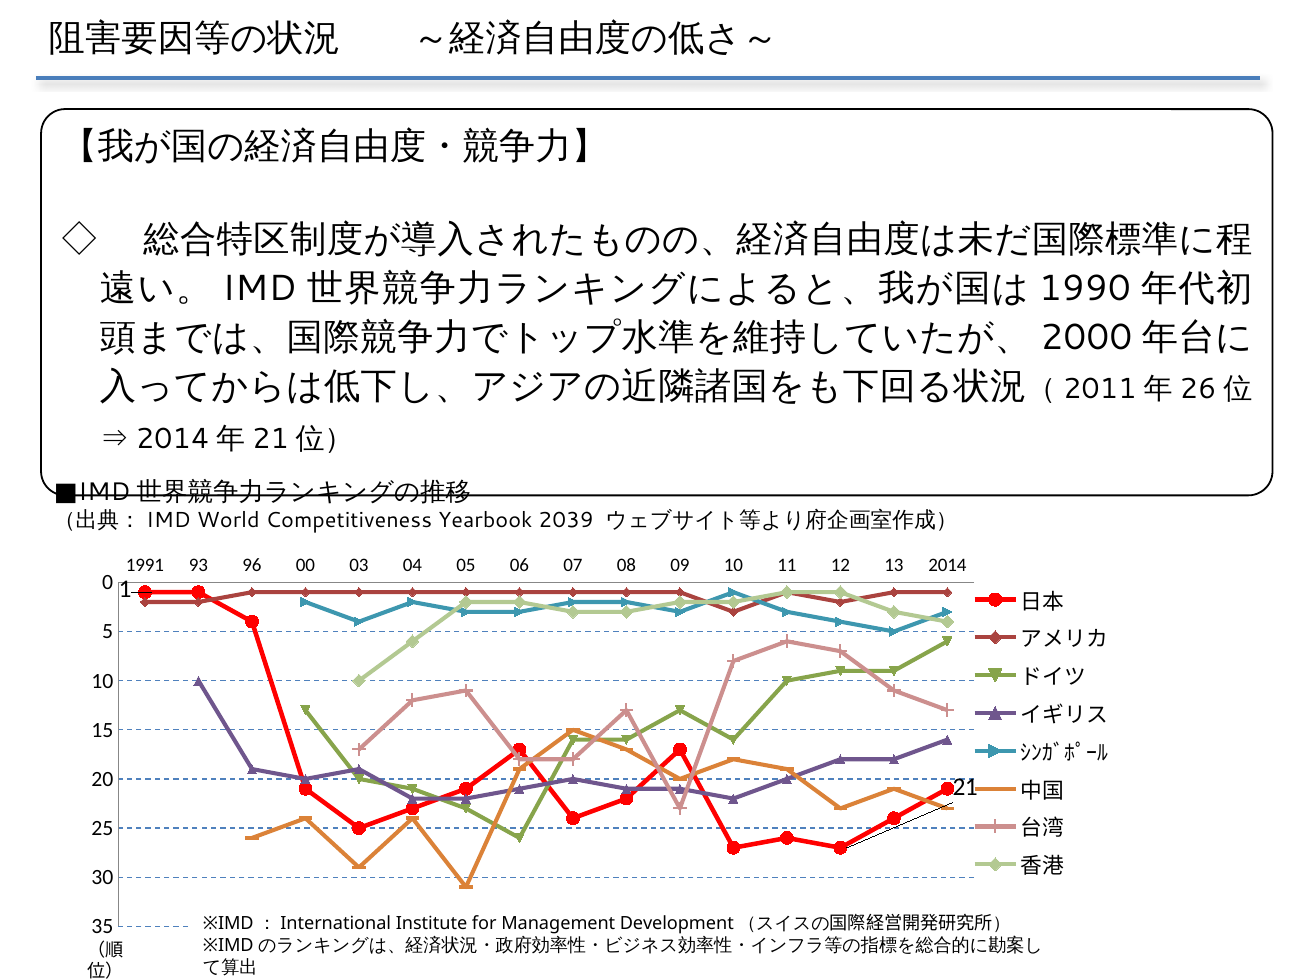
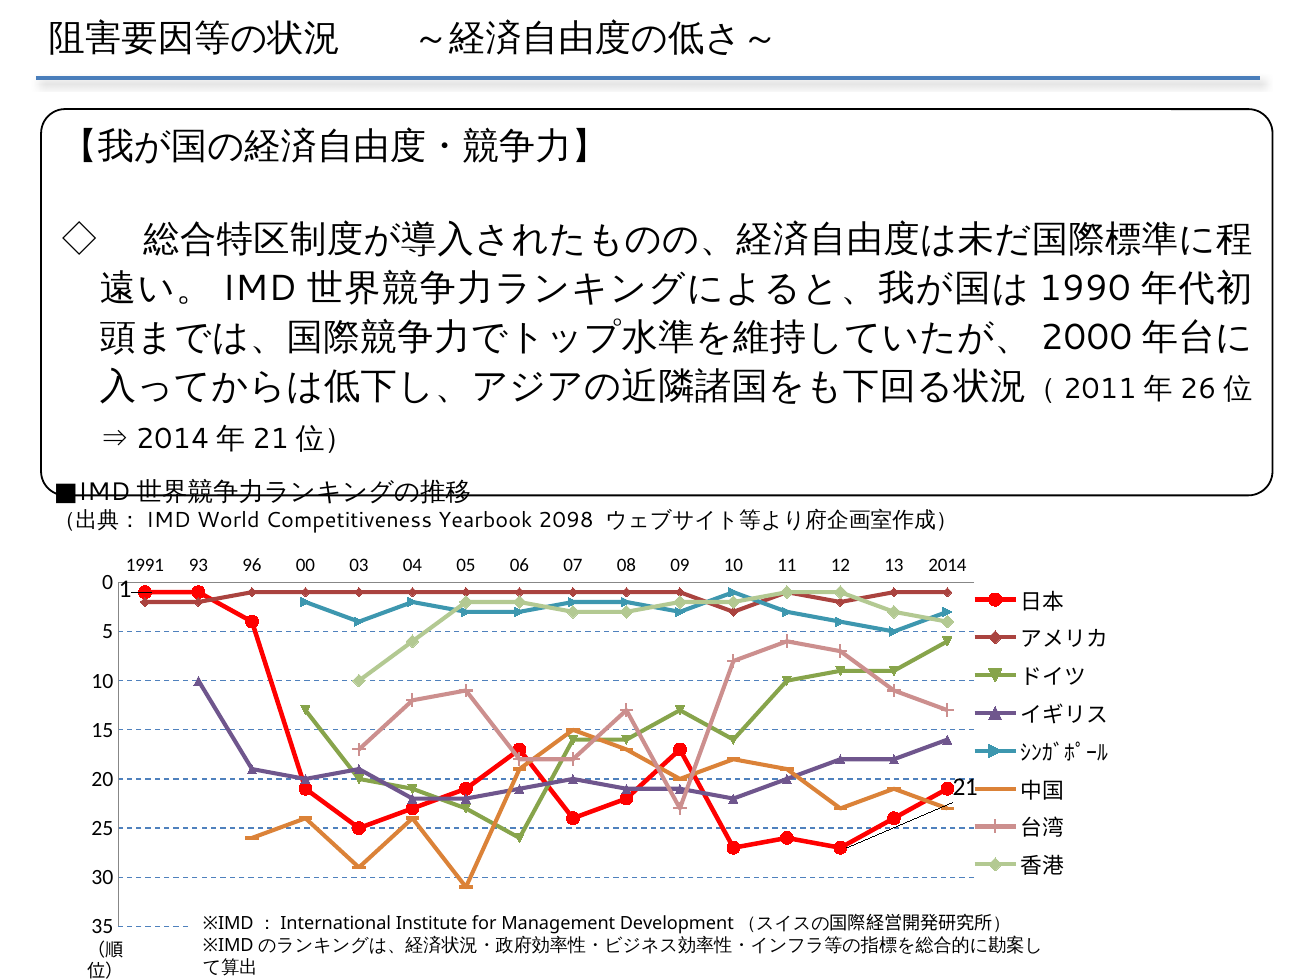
2039: 2039 -> 2098
